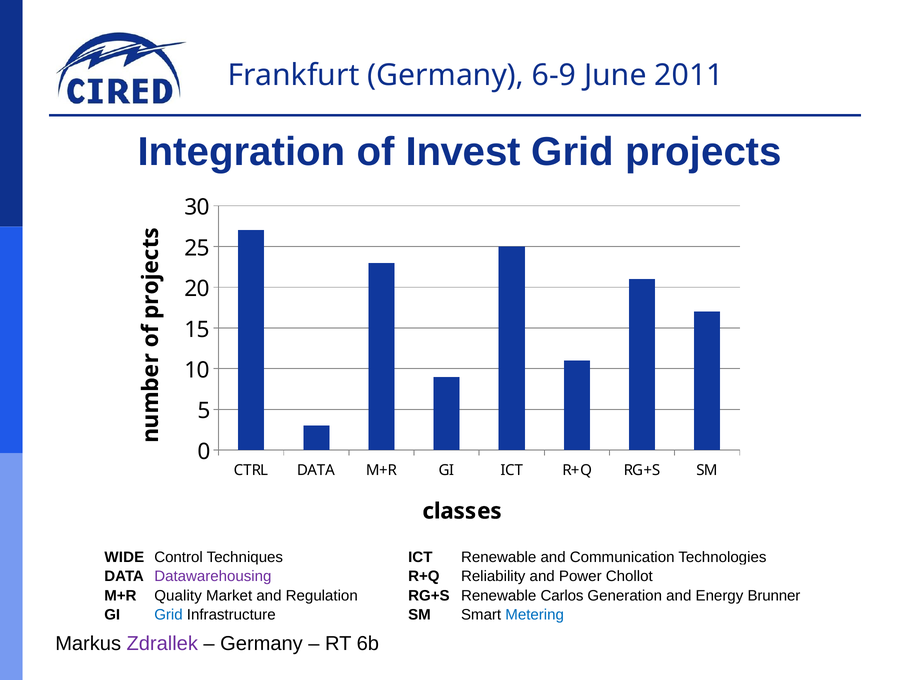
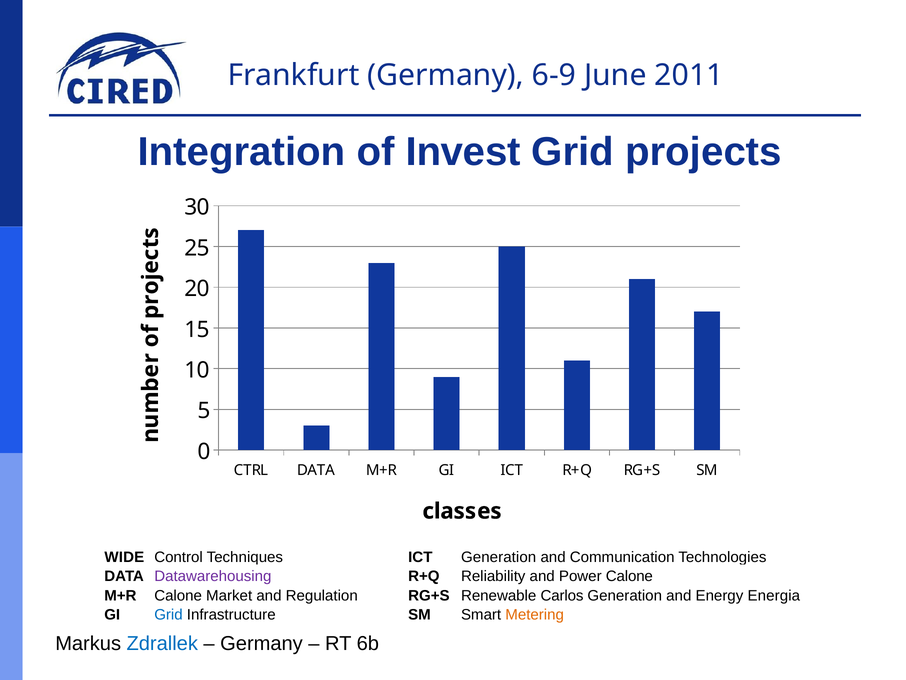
ICT Renewable: Renewable -> Generation
Power Chollot: Chollot -> Calone
M+R Quality: Quality -> Calone
Brunner: Brunner -> Energia
Metering colour: blue -> orange
Zdrallek colour: purple -> blue
